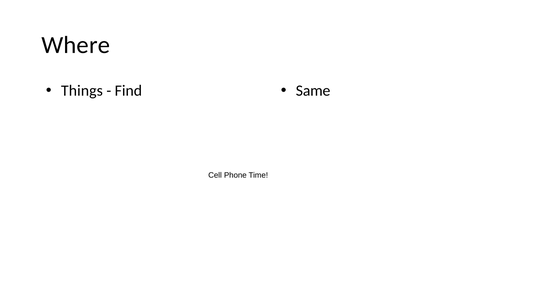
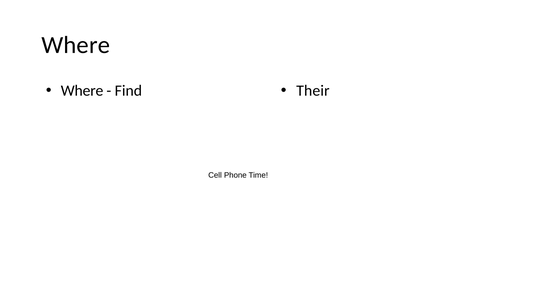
Things at (82, 91): Things -> Where
Same: Same -> Their
